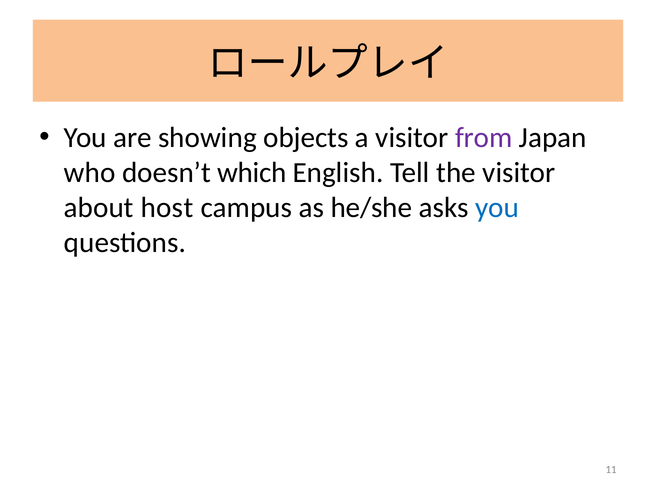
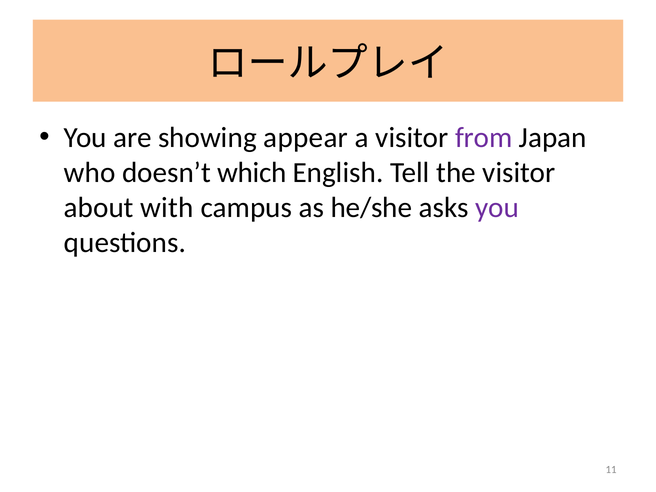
objects: objects -> appear
host: host -> with
you at (497, 208) colour: blue -> purple
